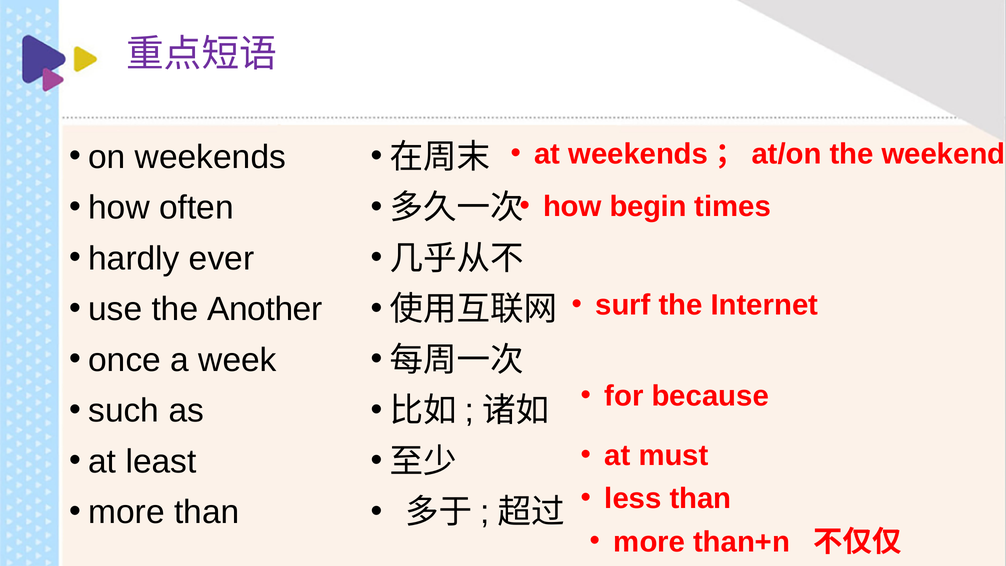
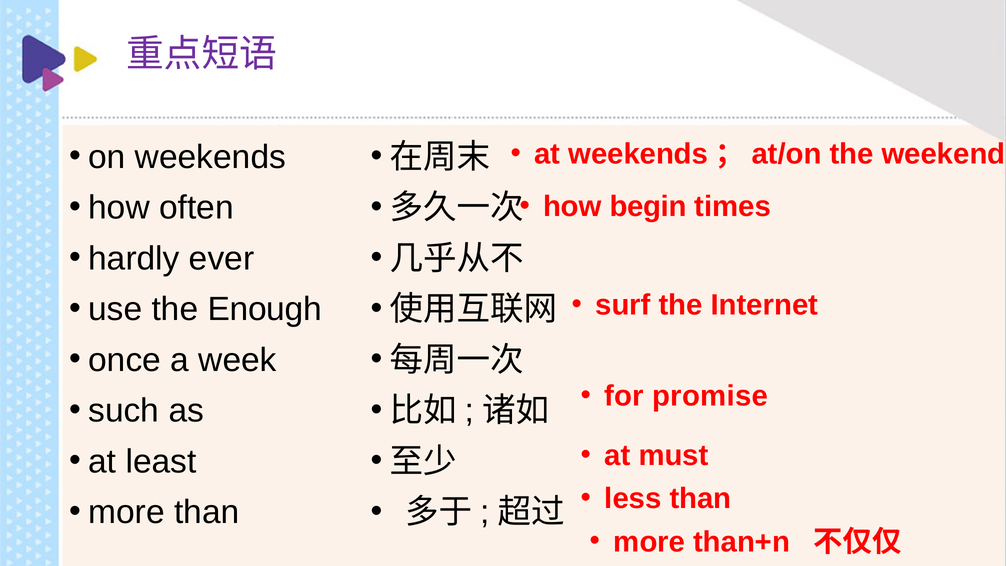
Another: Another -> Enough
because: because -> promise
